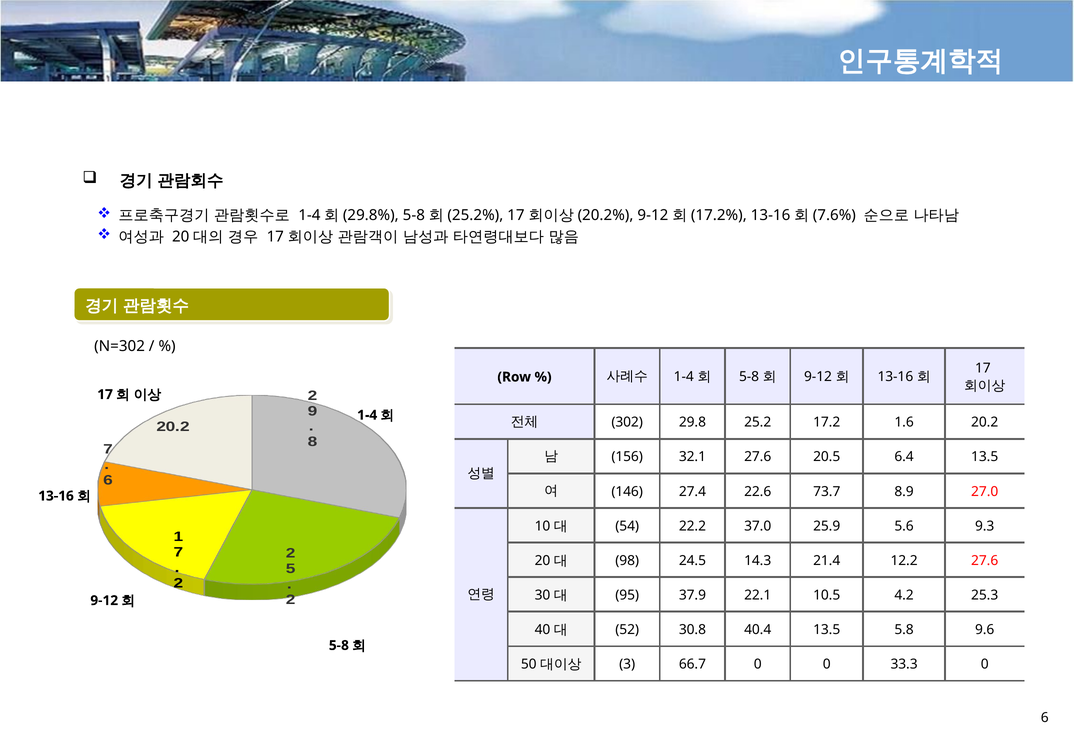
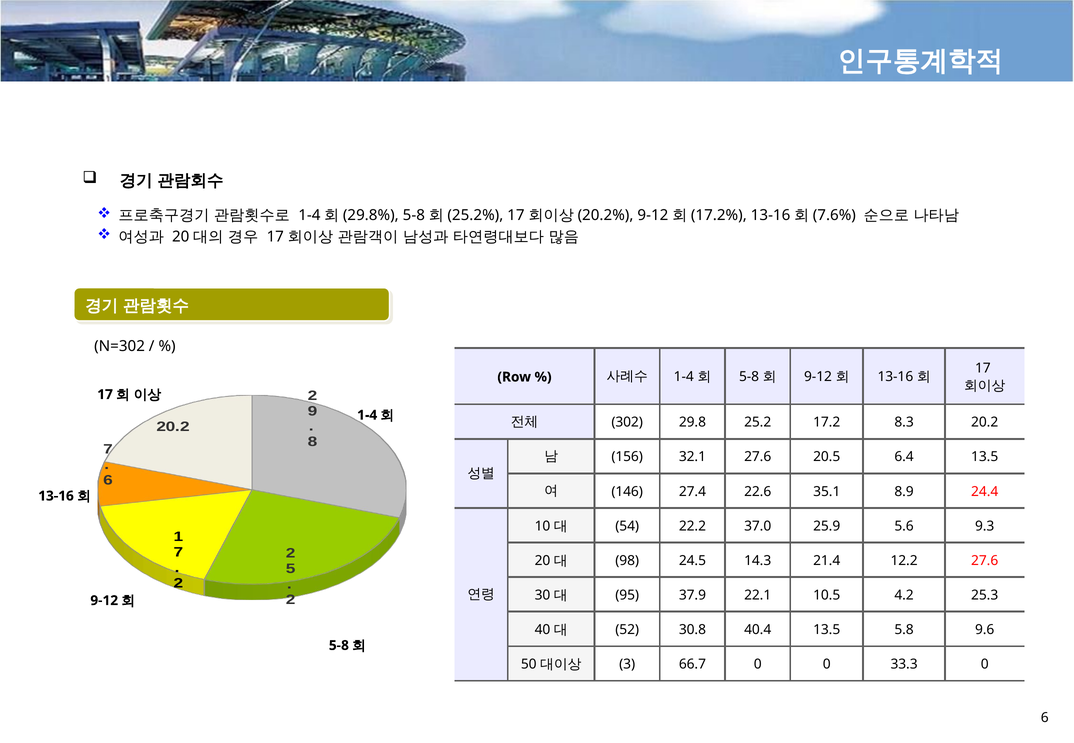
1.6: 1.6 -> 8.3
73.7: 73.7 -> 35.1
27.0: 27.0 -> 24.4
